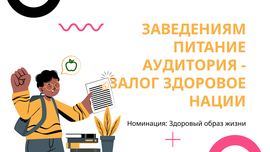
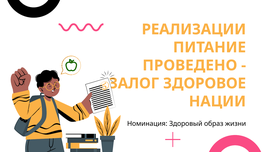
ЗАВЕДЕНИЯМ: ЗАВЕДЕНИЯМ -> РЕАЛИЗАЦИИ
АУДИТОРИЯ: АУДИТОРИЯ -> ПРОВЕДЕНО
